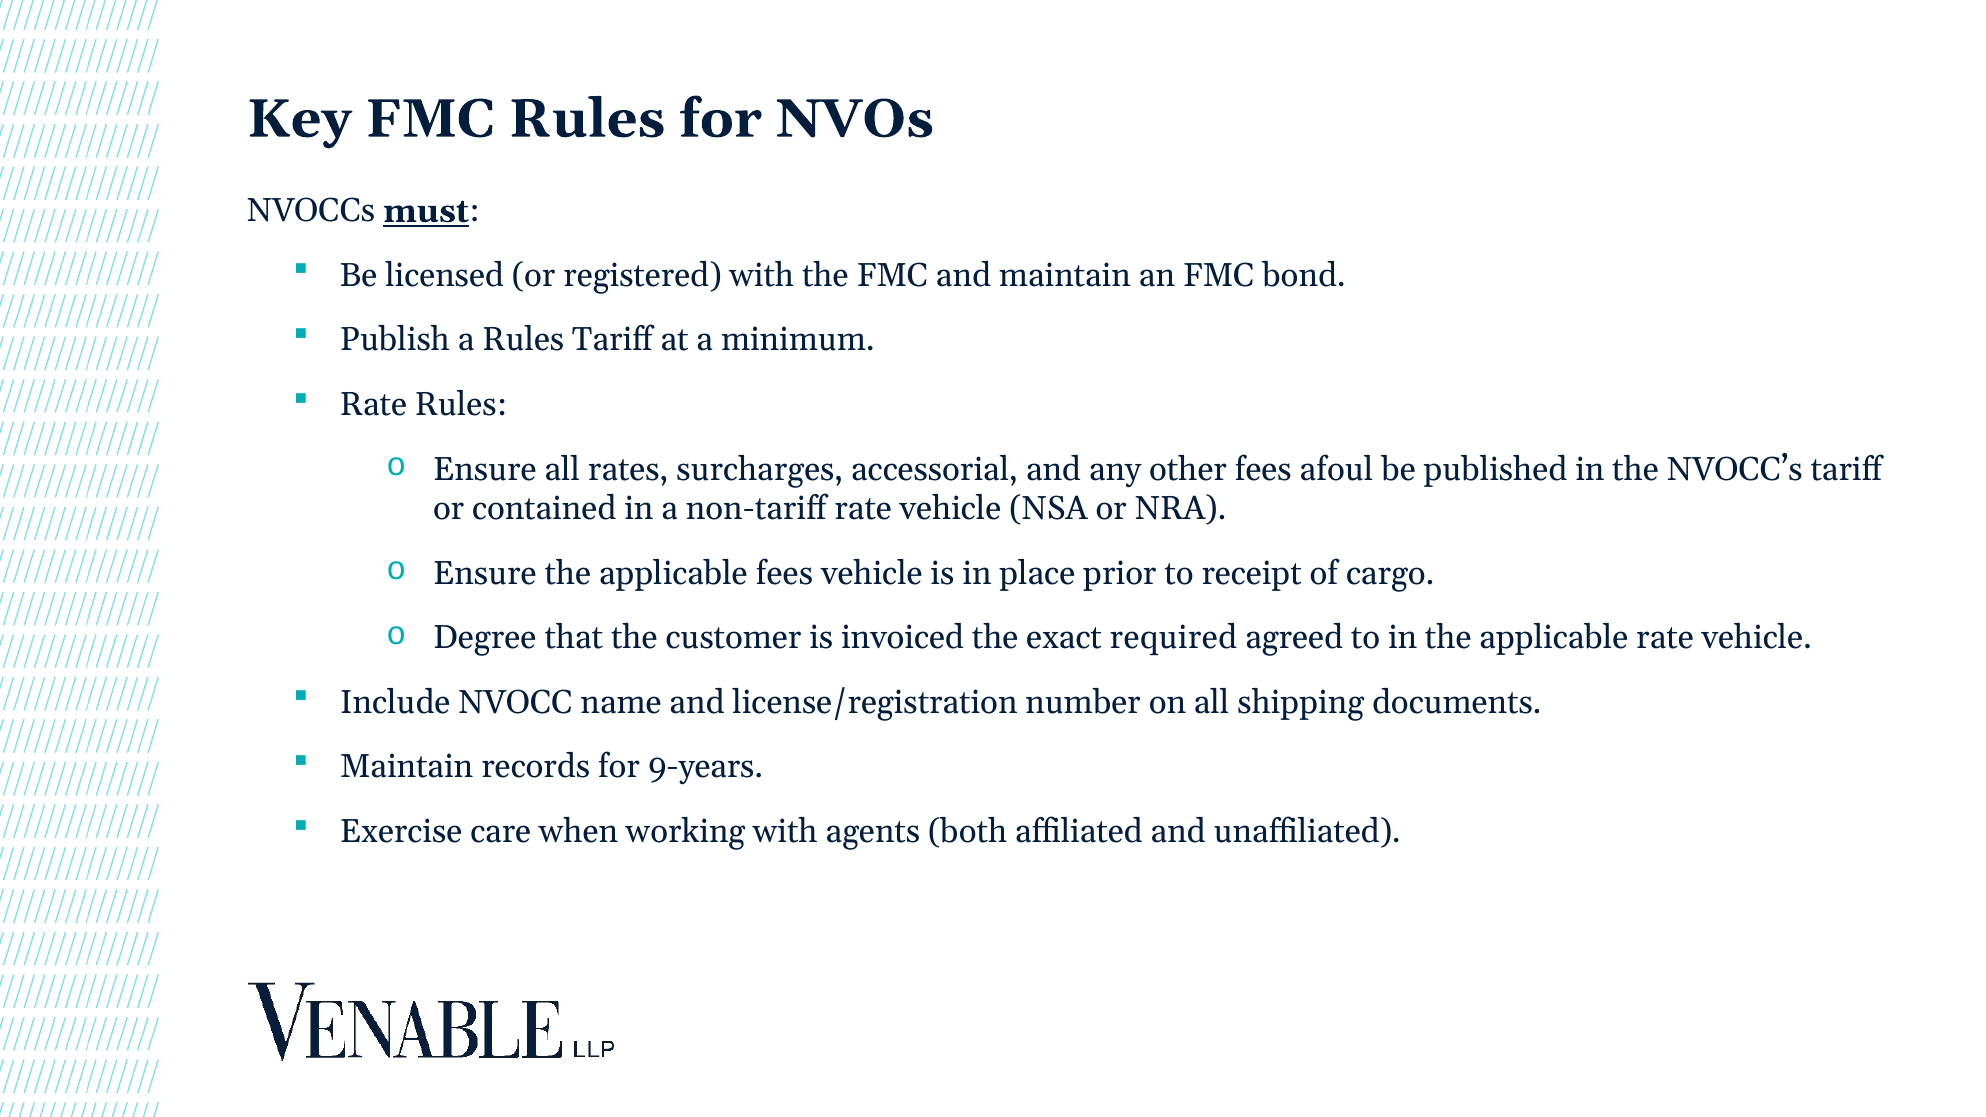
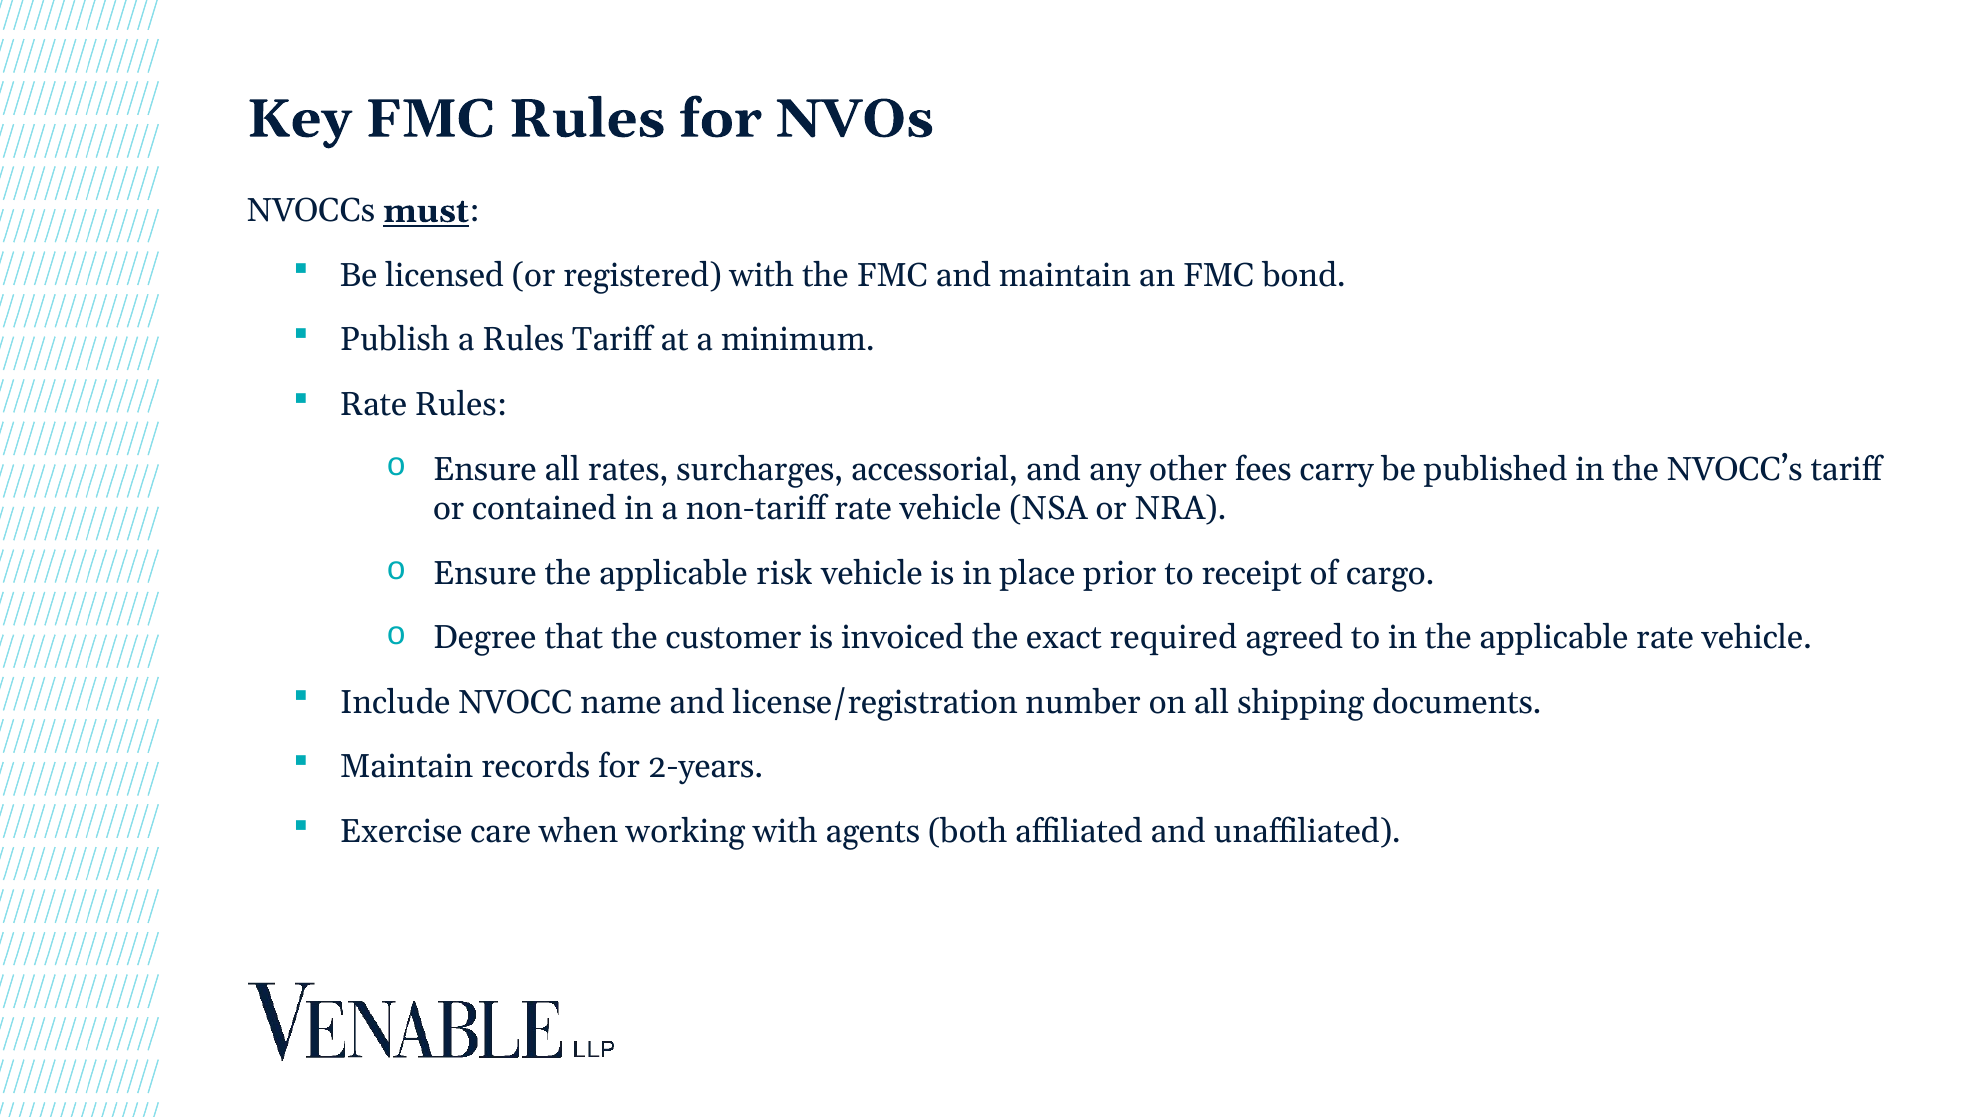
afoul: afoul -> carry
applicable fees: fees -> risk
9-years: 9-years -> 2-years
